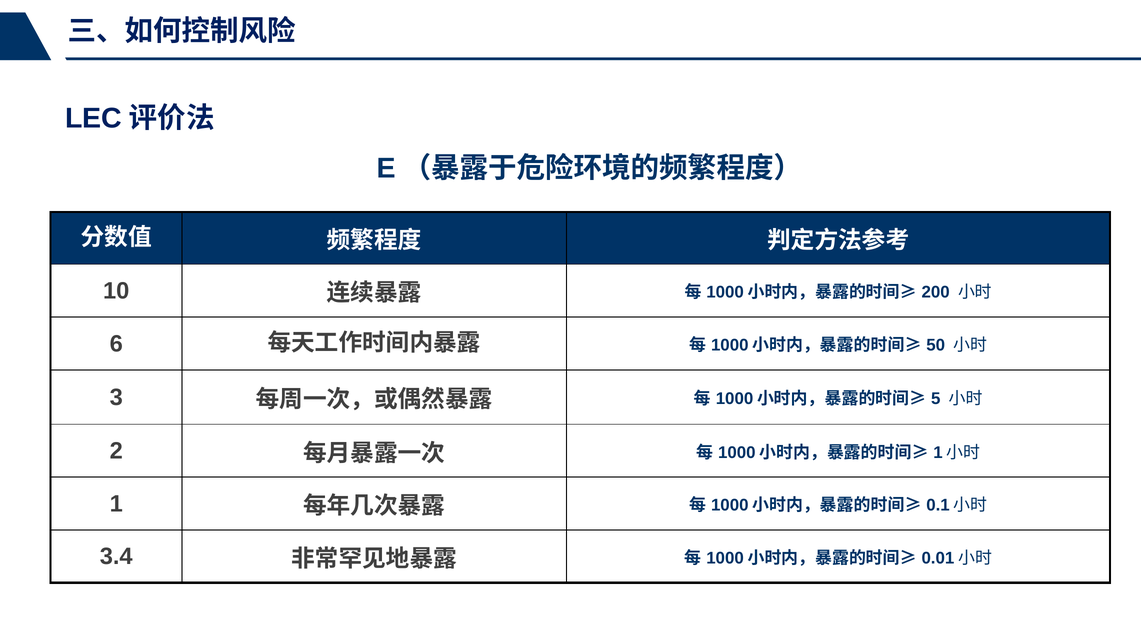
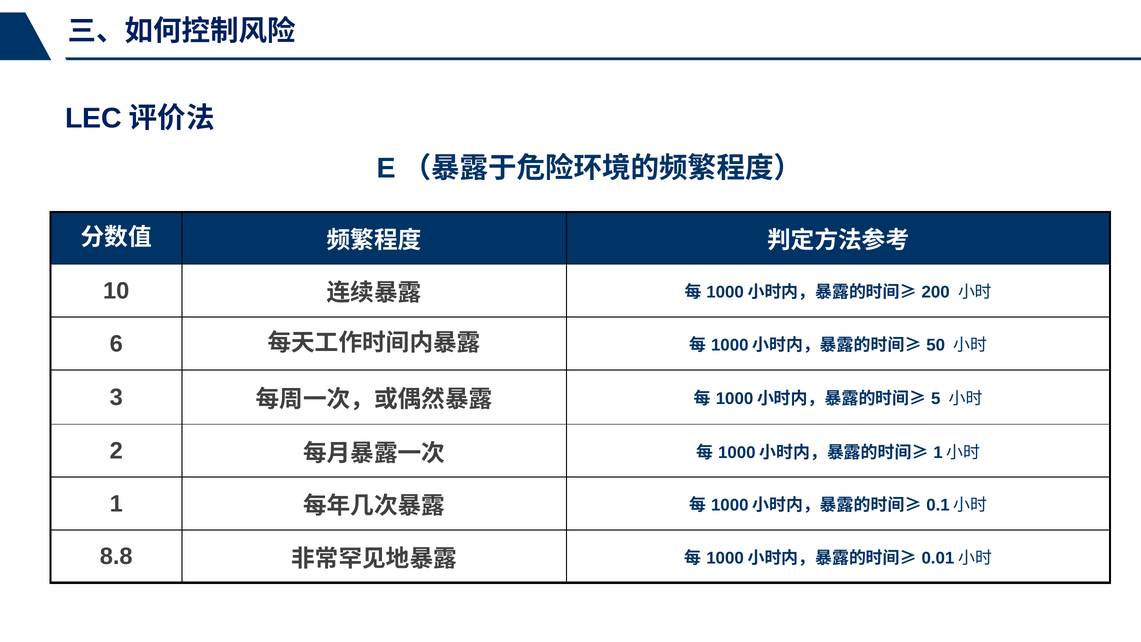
3.4: 3.4 -> 8.8
